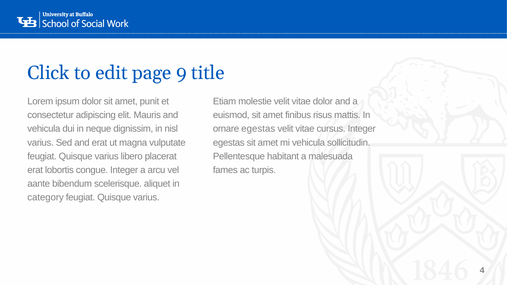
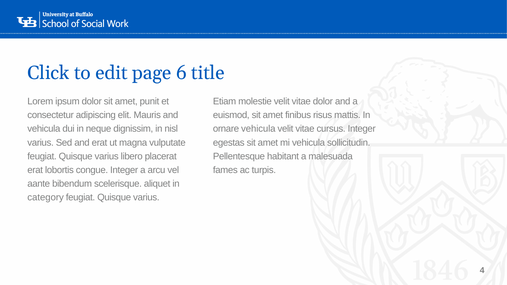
9: 9 -> 6
ornare egestas: egestas -> vehicula
